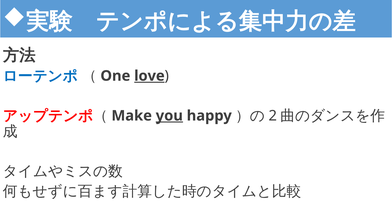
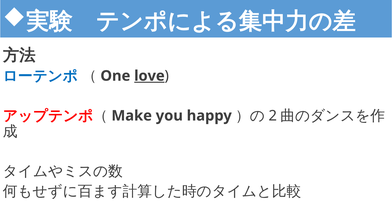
you underline: present -> none
